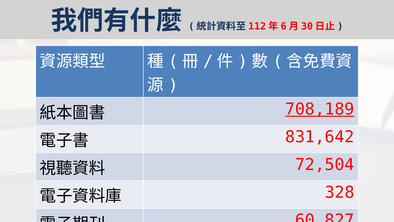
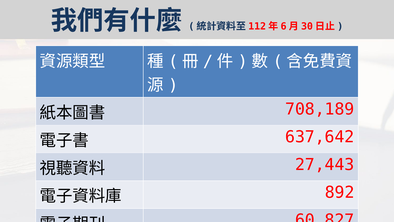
708,189 underline: present -> none
831,642: 831,642 -> 637,642
72,504: 72,504 -> 27,443
328: 328 -> 892
